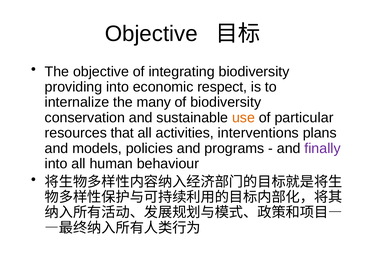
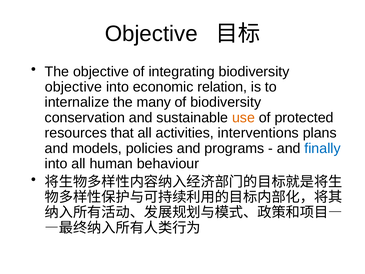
providing at (73, 87): providing -> objective
respect: respect -> relation
particular: particular -> protected
finally colour: purple -> blue
